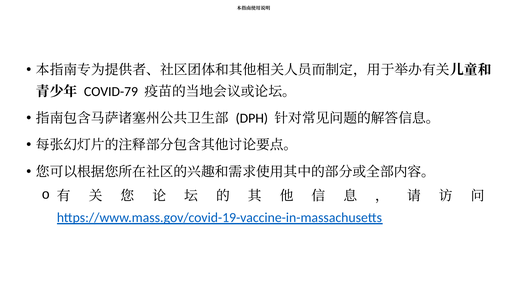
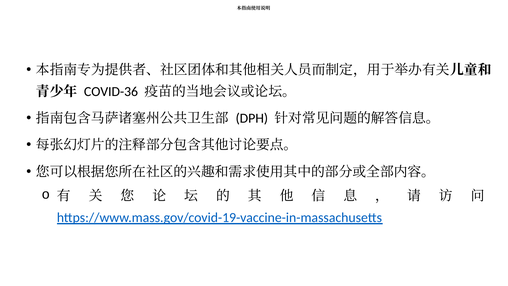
COVID-79: COVID-79 -> COVID-36
